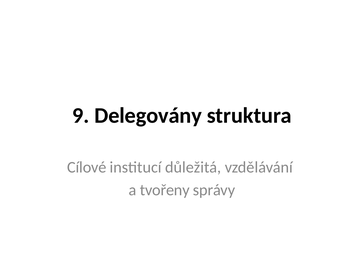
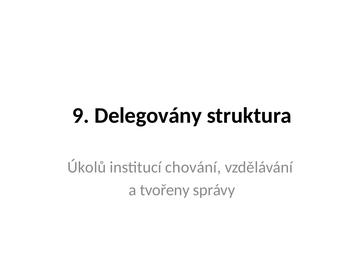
Cílové: Cílové -> Úkolů
důležitá: důležitá -> chování
